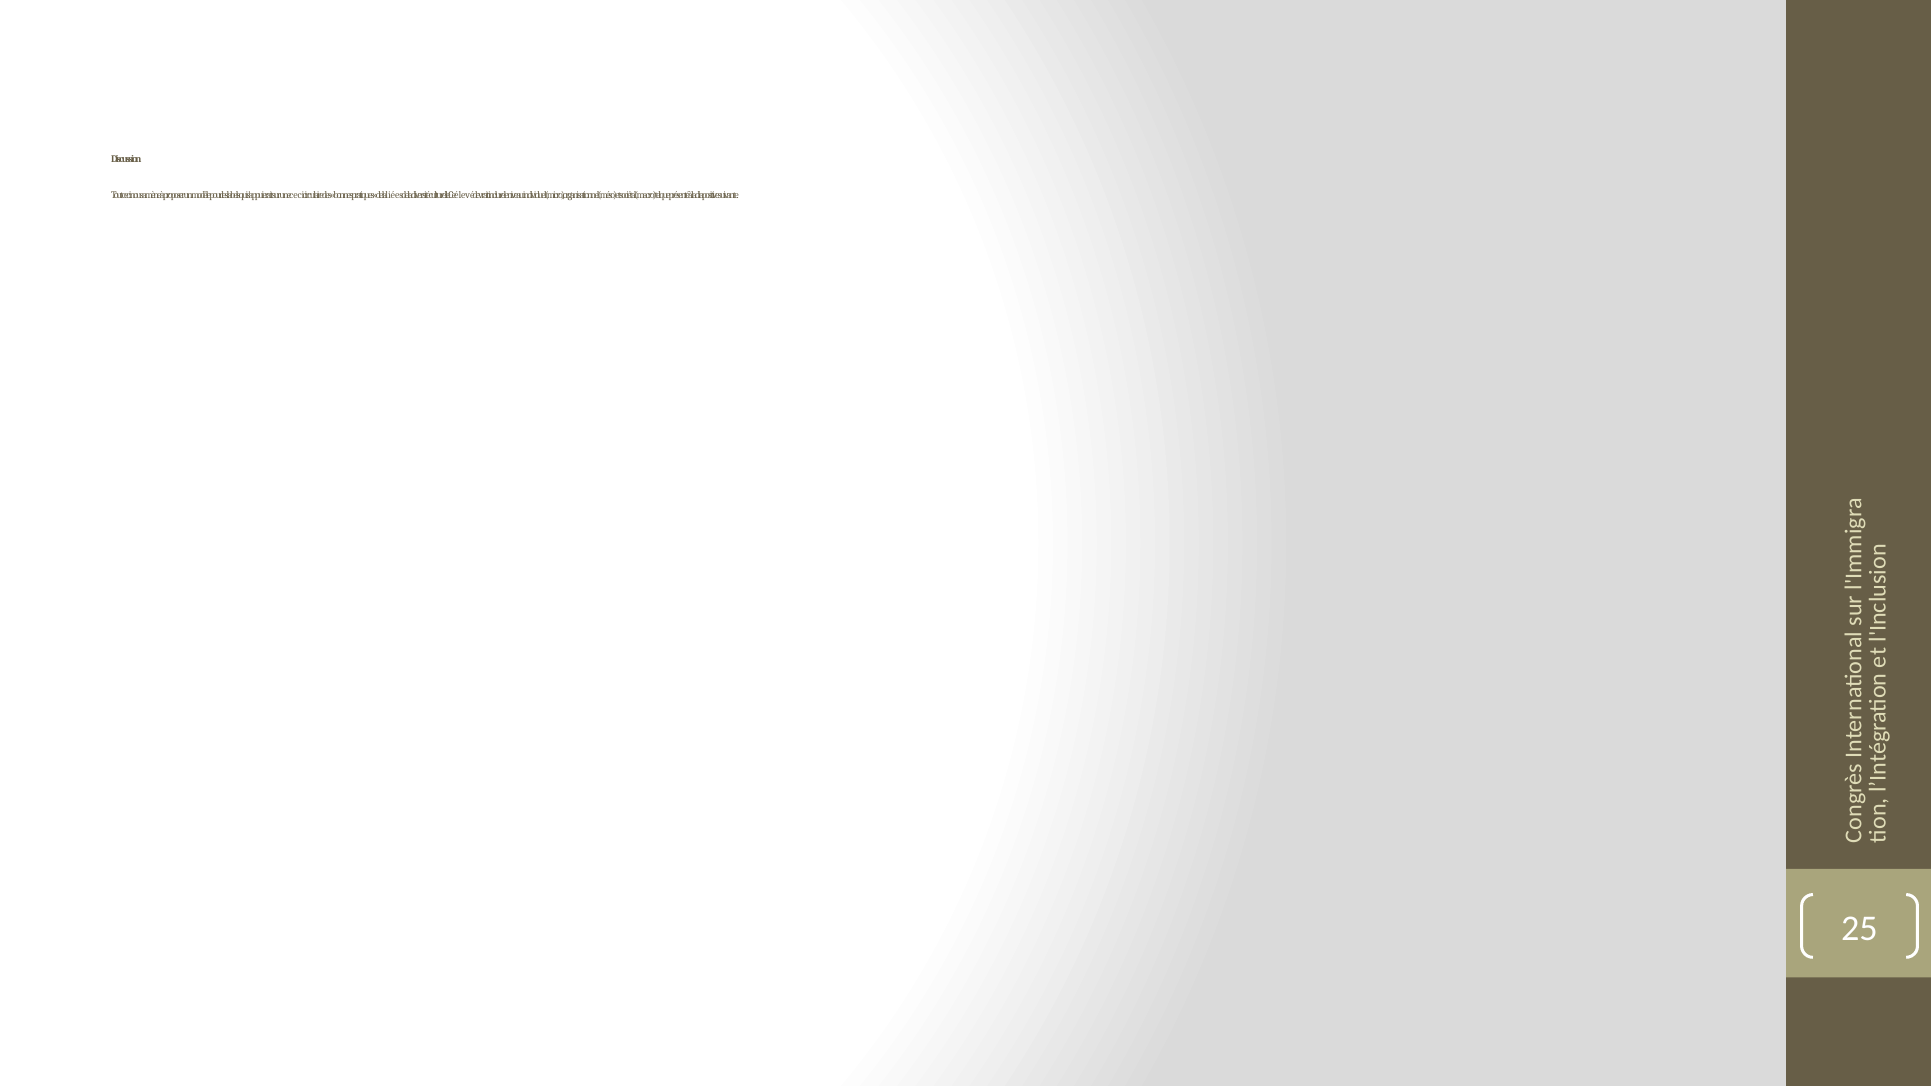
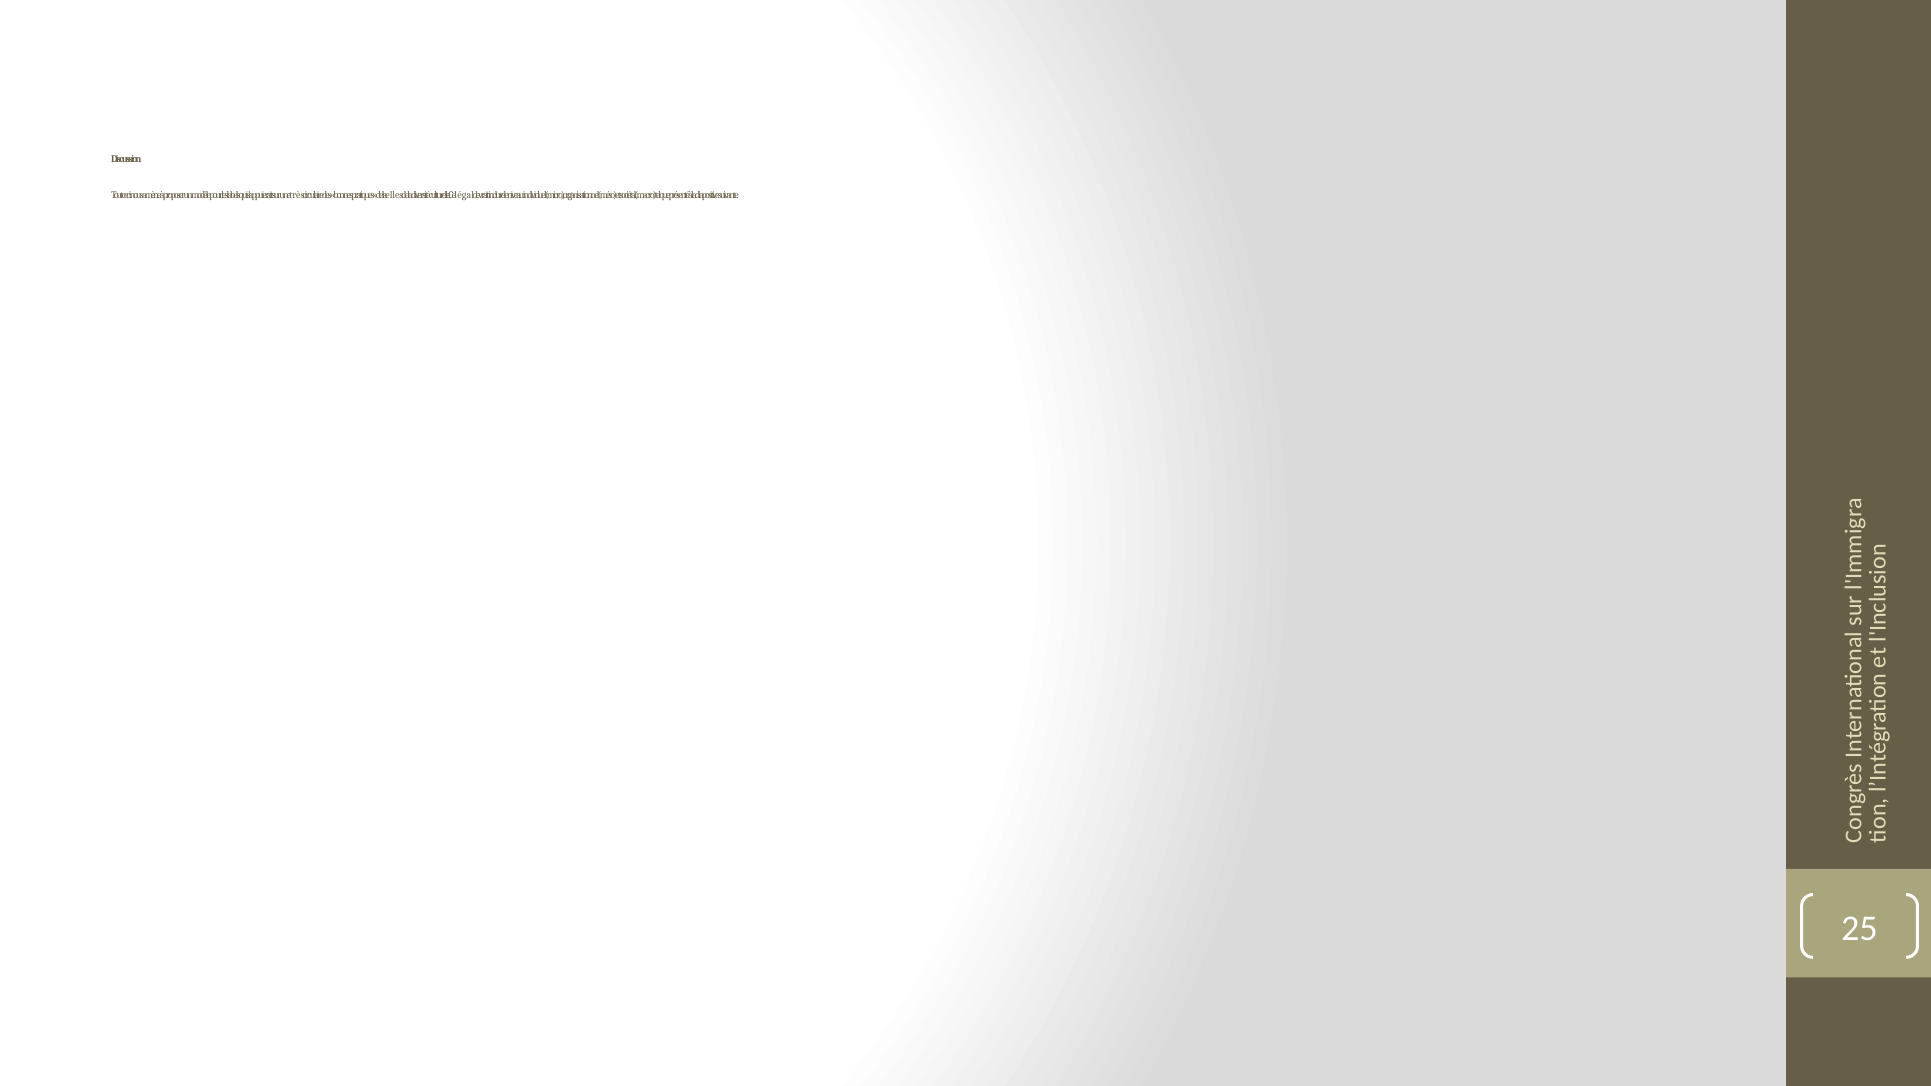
ceci at (297, 195): ceci -> très
liées: liées -> elles
élevé: élevé -> légal
